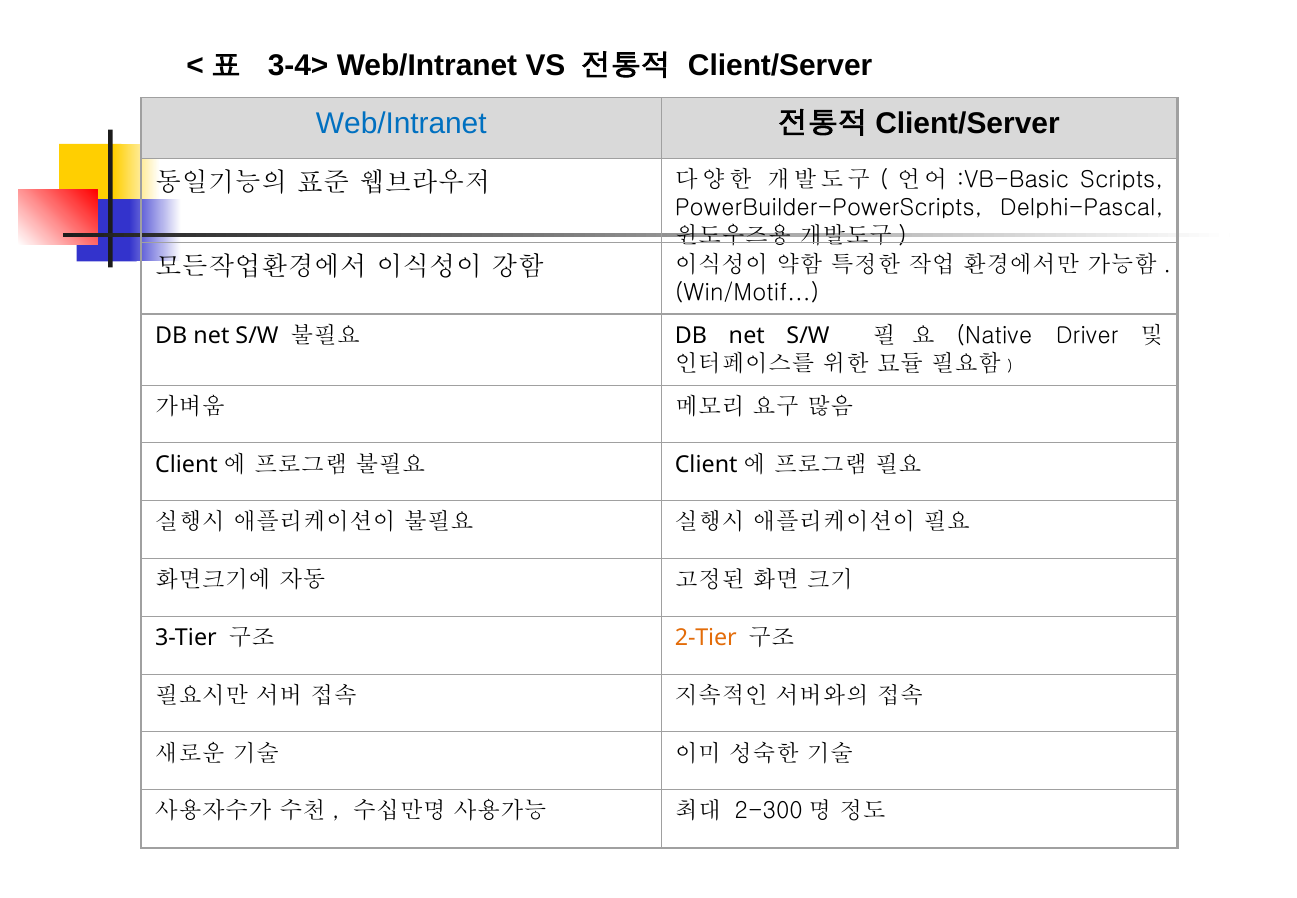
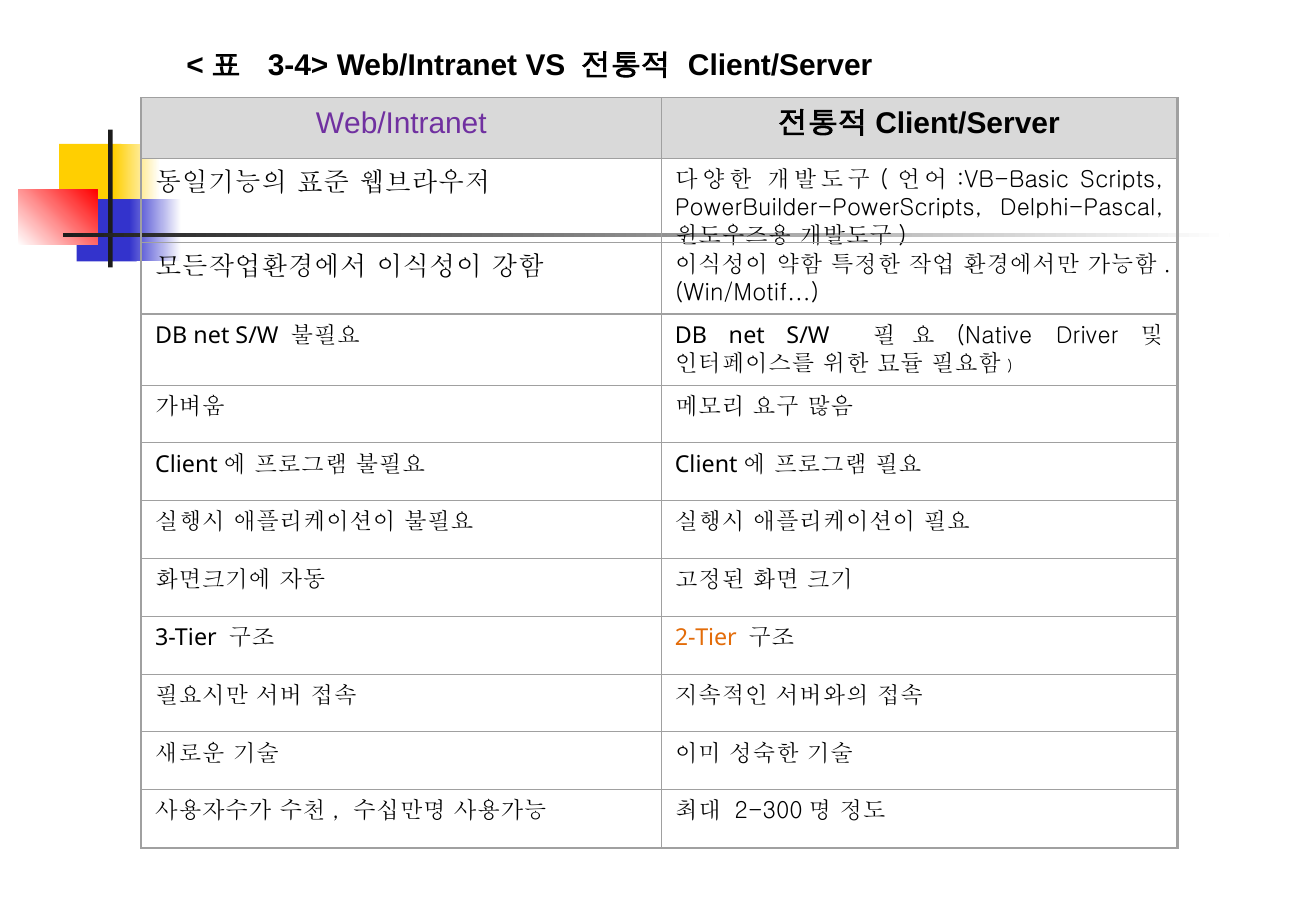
Web/Intranet at (401, 124) colour: blue -> purple
